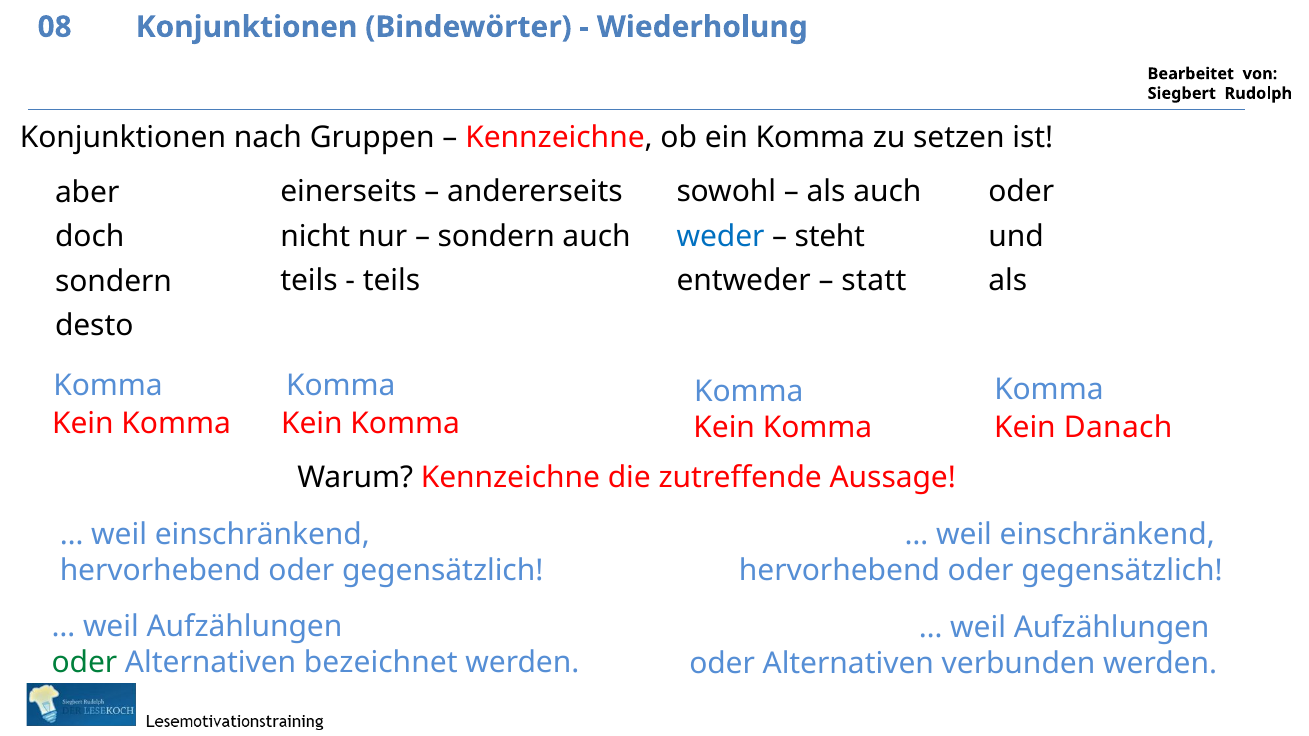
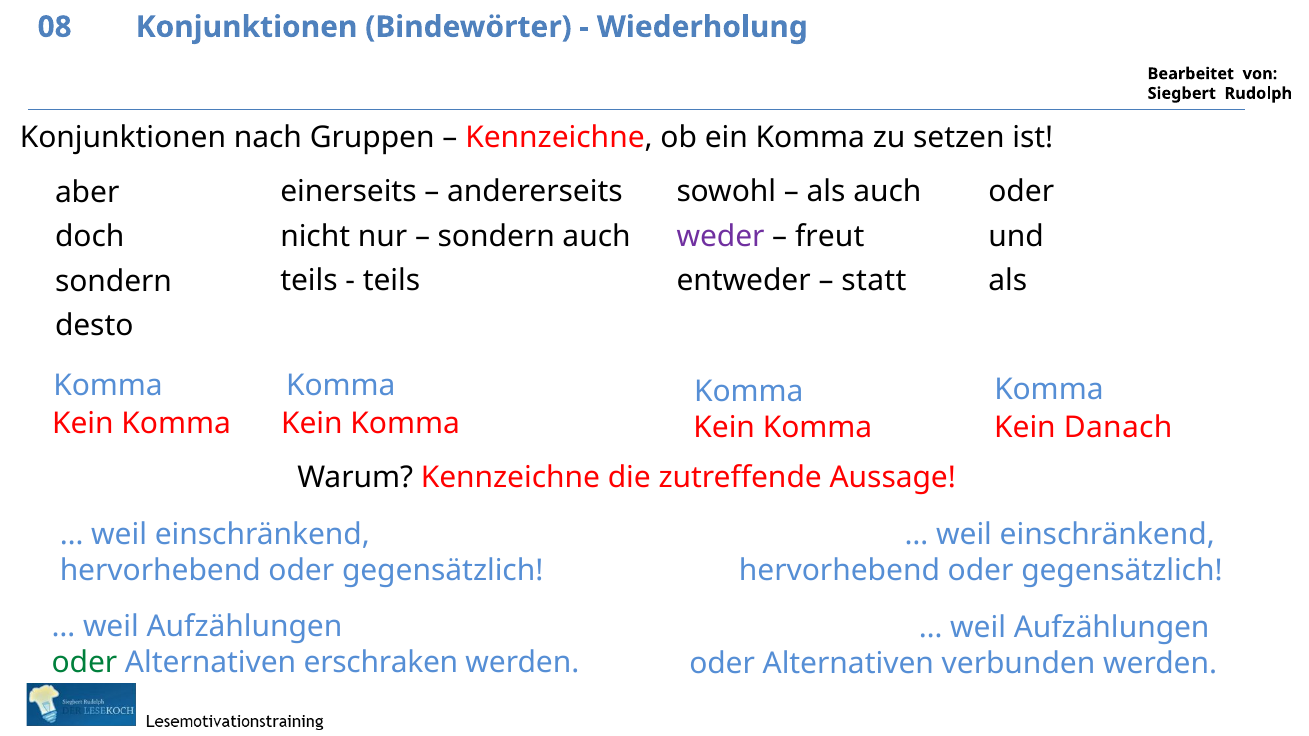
weder colour: blue -> purple
steht: steht -> freut
bezeichnet: bezeichnet -> erschraken
